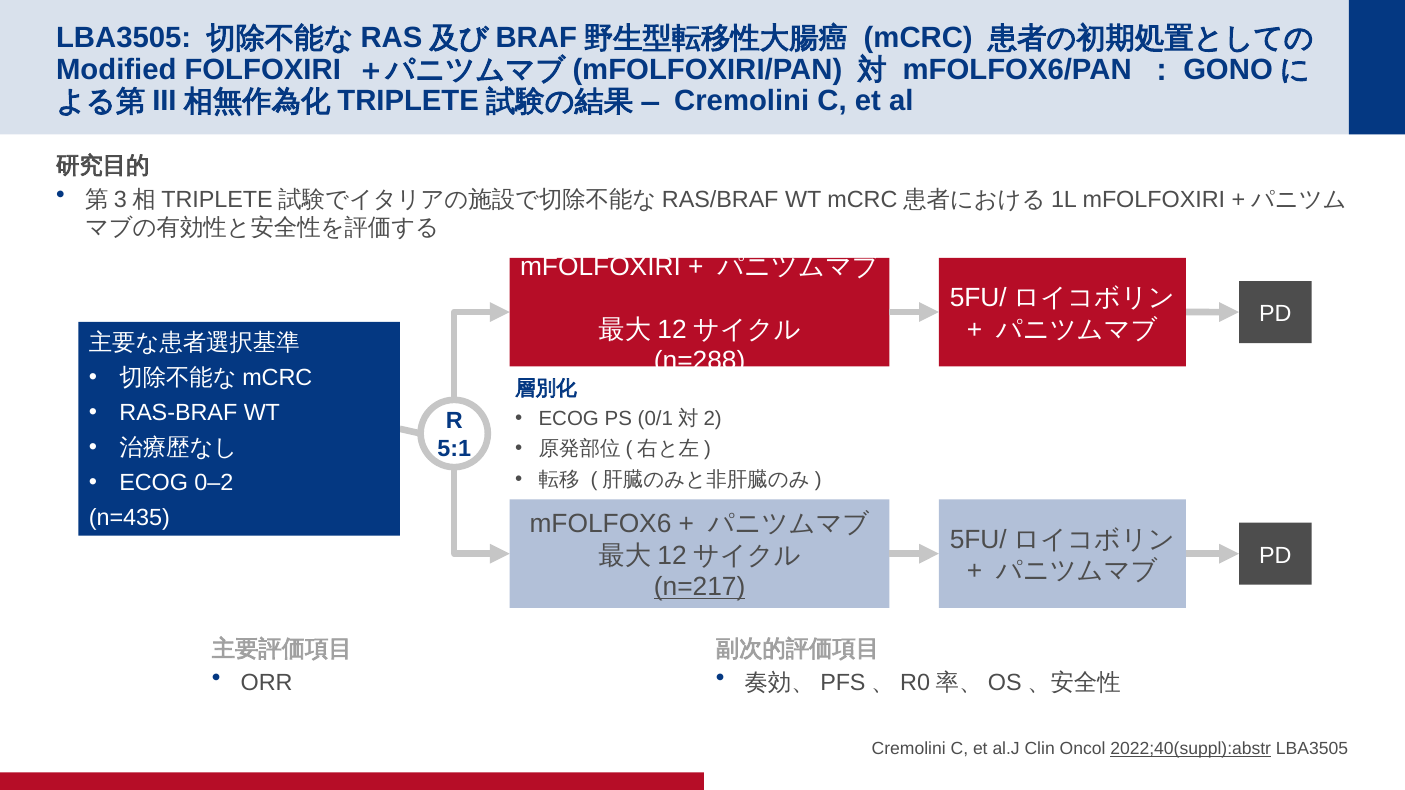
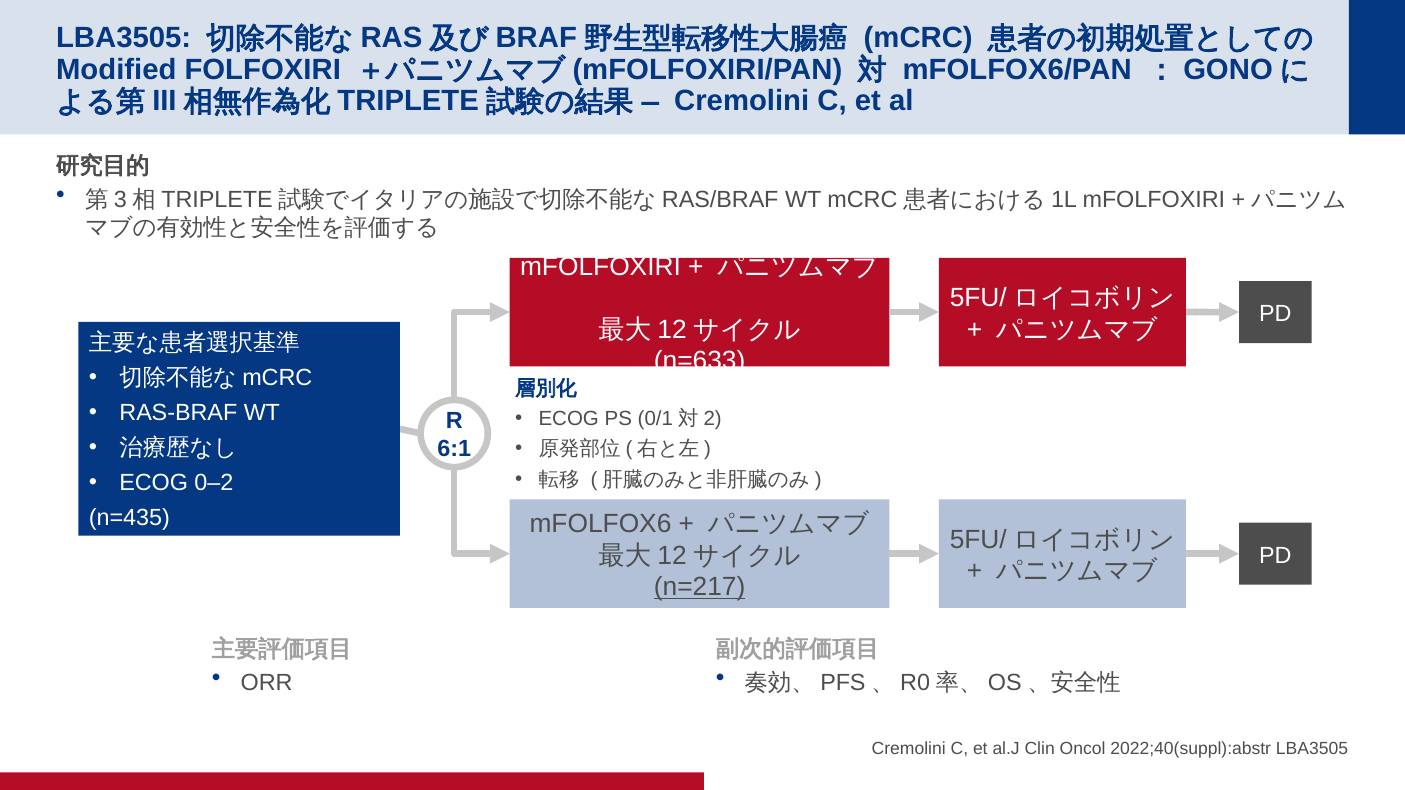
n=288: n=288 -> n=633
5:1: 5:1 -> 6:1
2022;40(suppl):abstr underline: present -> none
